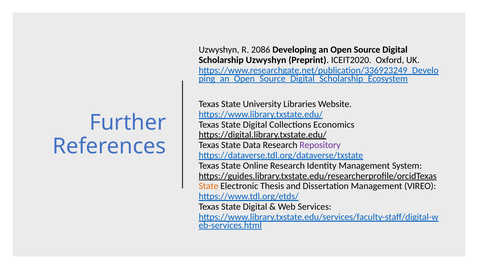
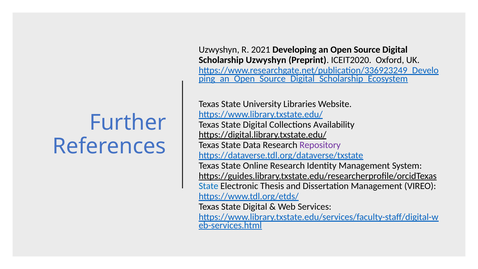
2086: 2086 -> 2021
Economics: Economics -> Availability
State at (208, 186) colour: orange -> blue
